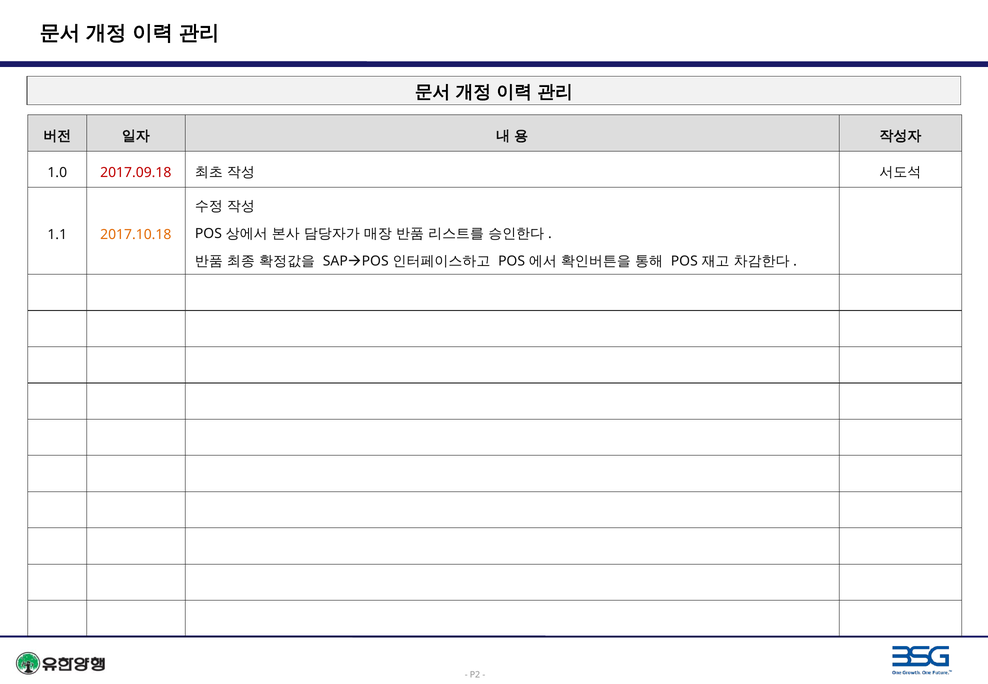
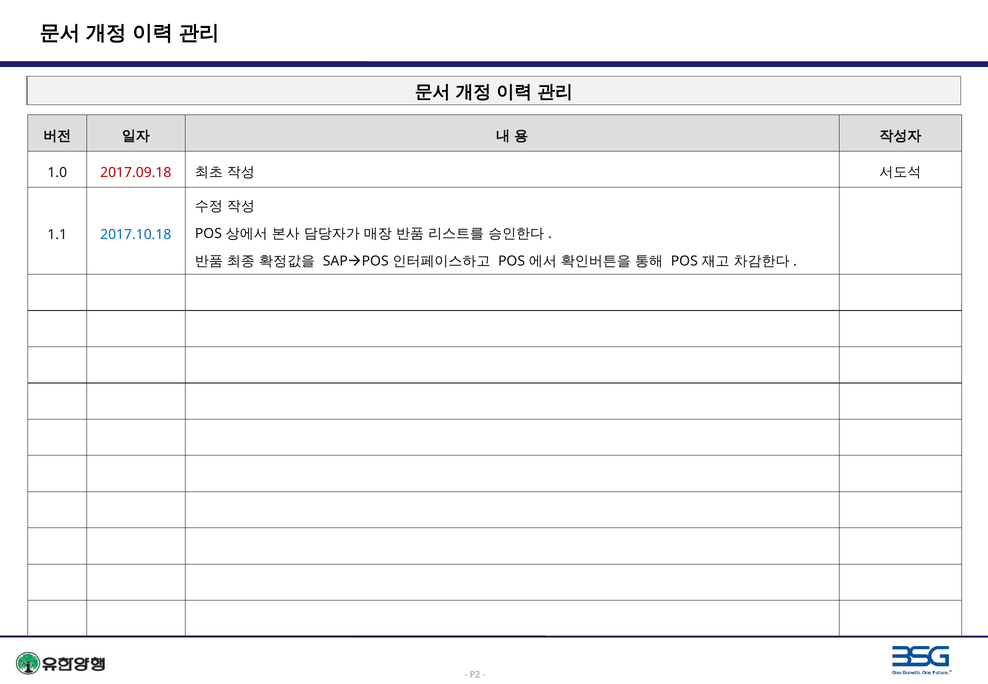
2017.10.18 colour: orange -> blue
